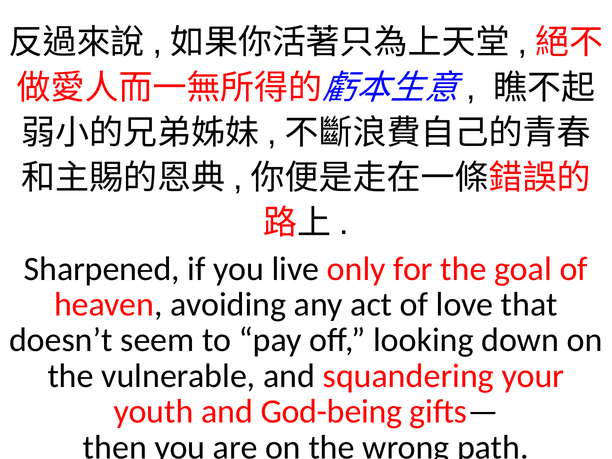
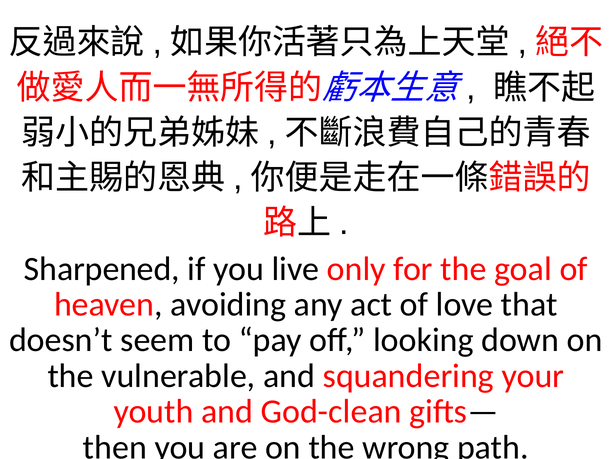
God-being: God-being -> God-clean
